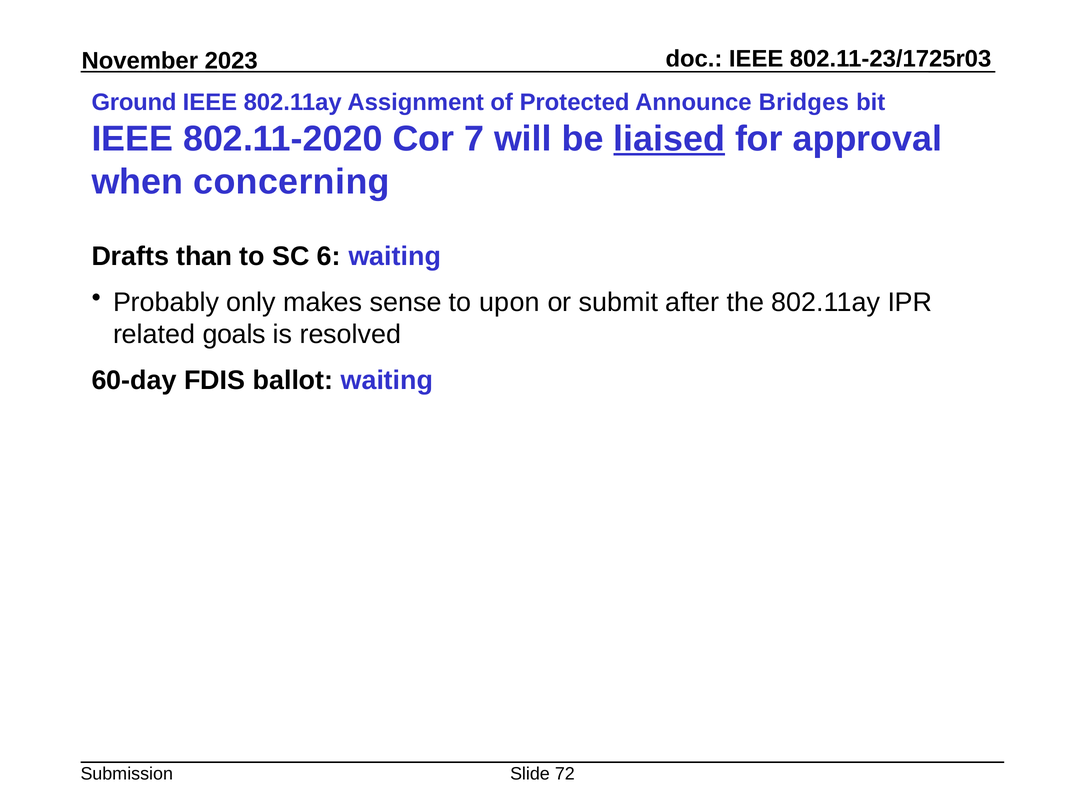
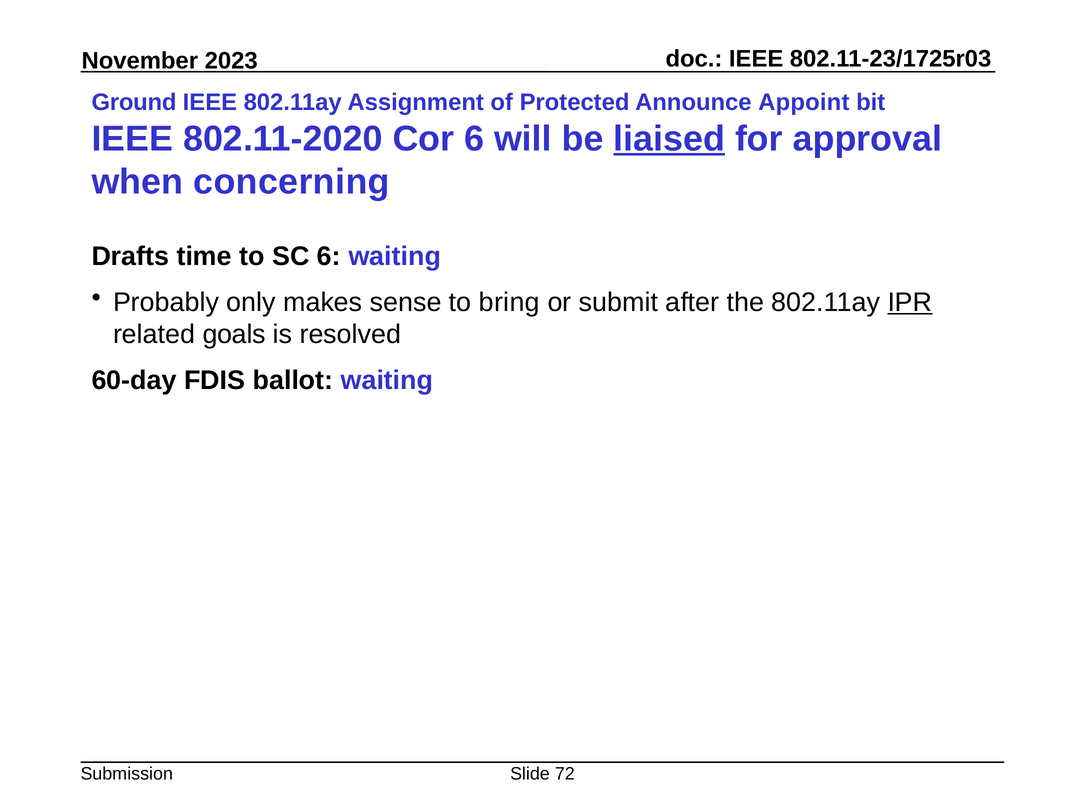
Bridges: Bridges -> Appoint
Cor 7: 7 -> 6
than: than -> time
upon: upon -> bring
IPR underline: none -> present
